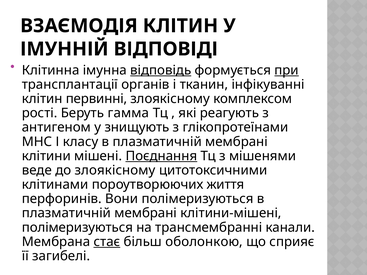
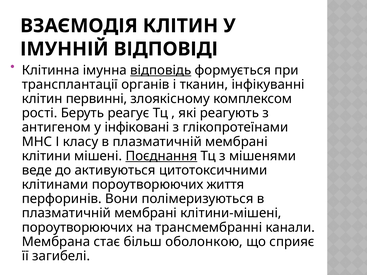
при underline: present -> none
гамма: гамма -> реагує
знищують: знищують -> інфіковані
до злоякісному: злоякісному -> активуються
полімеризуються at (77, 228): полімеризуються -> пороутворюючих
стає underline: present -> none
